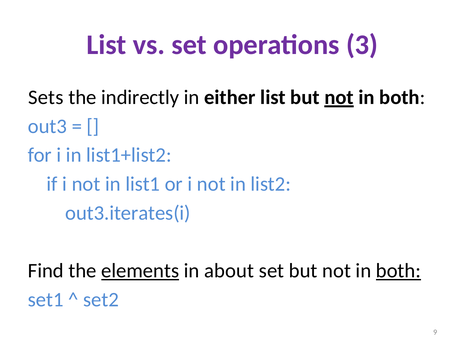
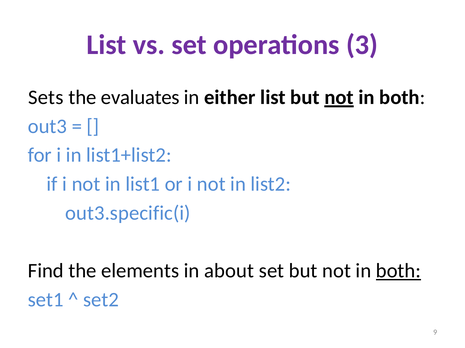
indirectly: indirectly -> evaluates
out3.iterates(i: out3.iterates(i -> out3.specific(i
elements underline: present -> none
